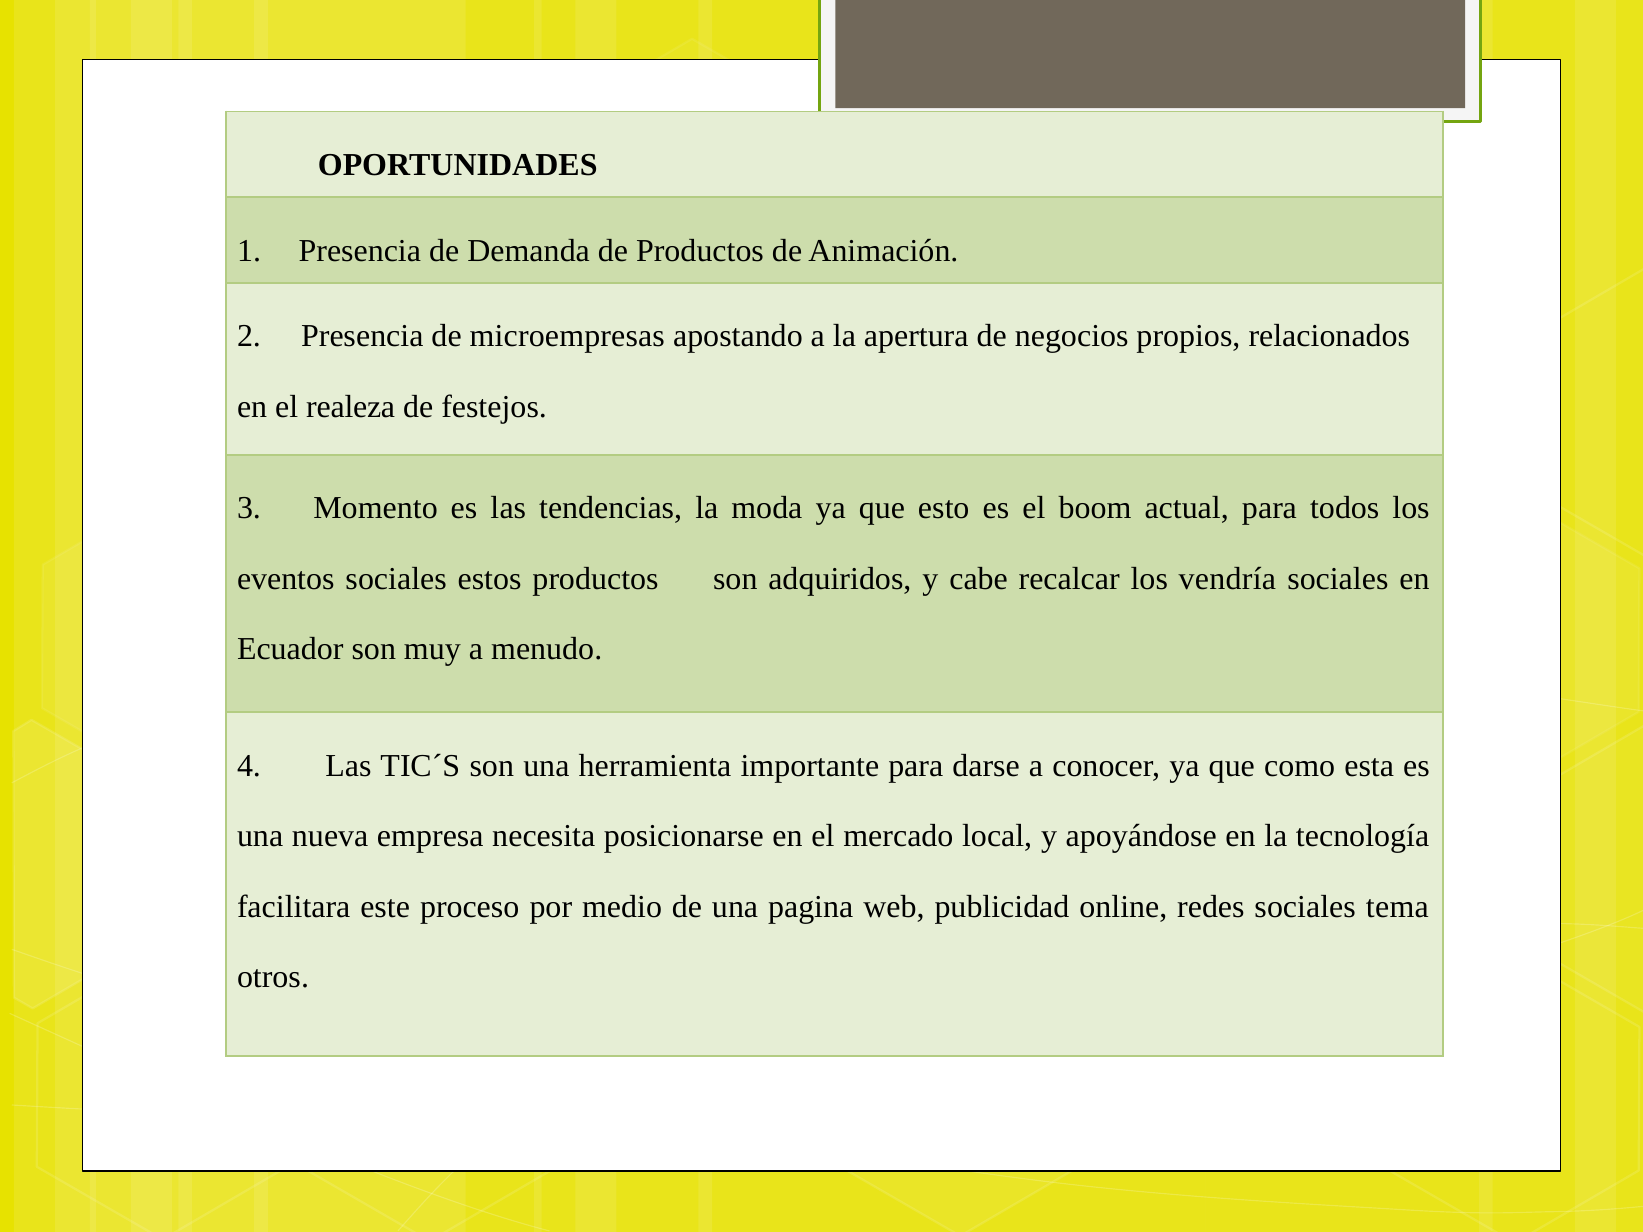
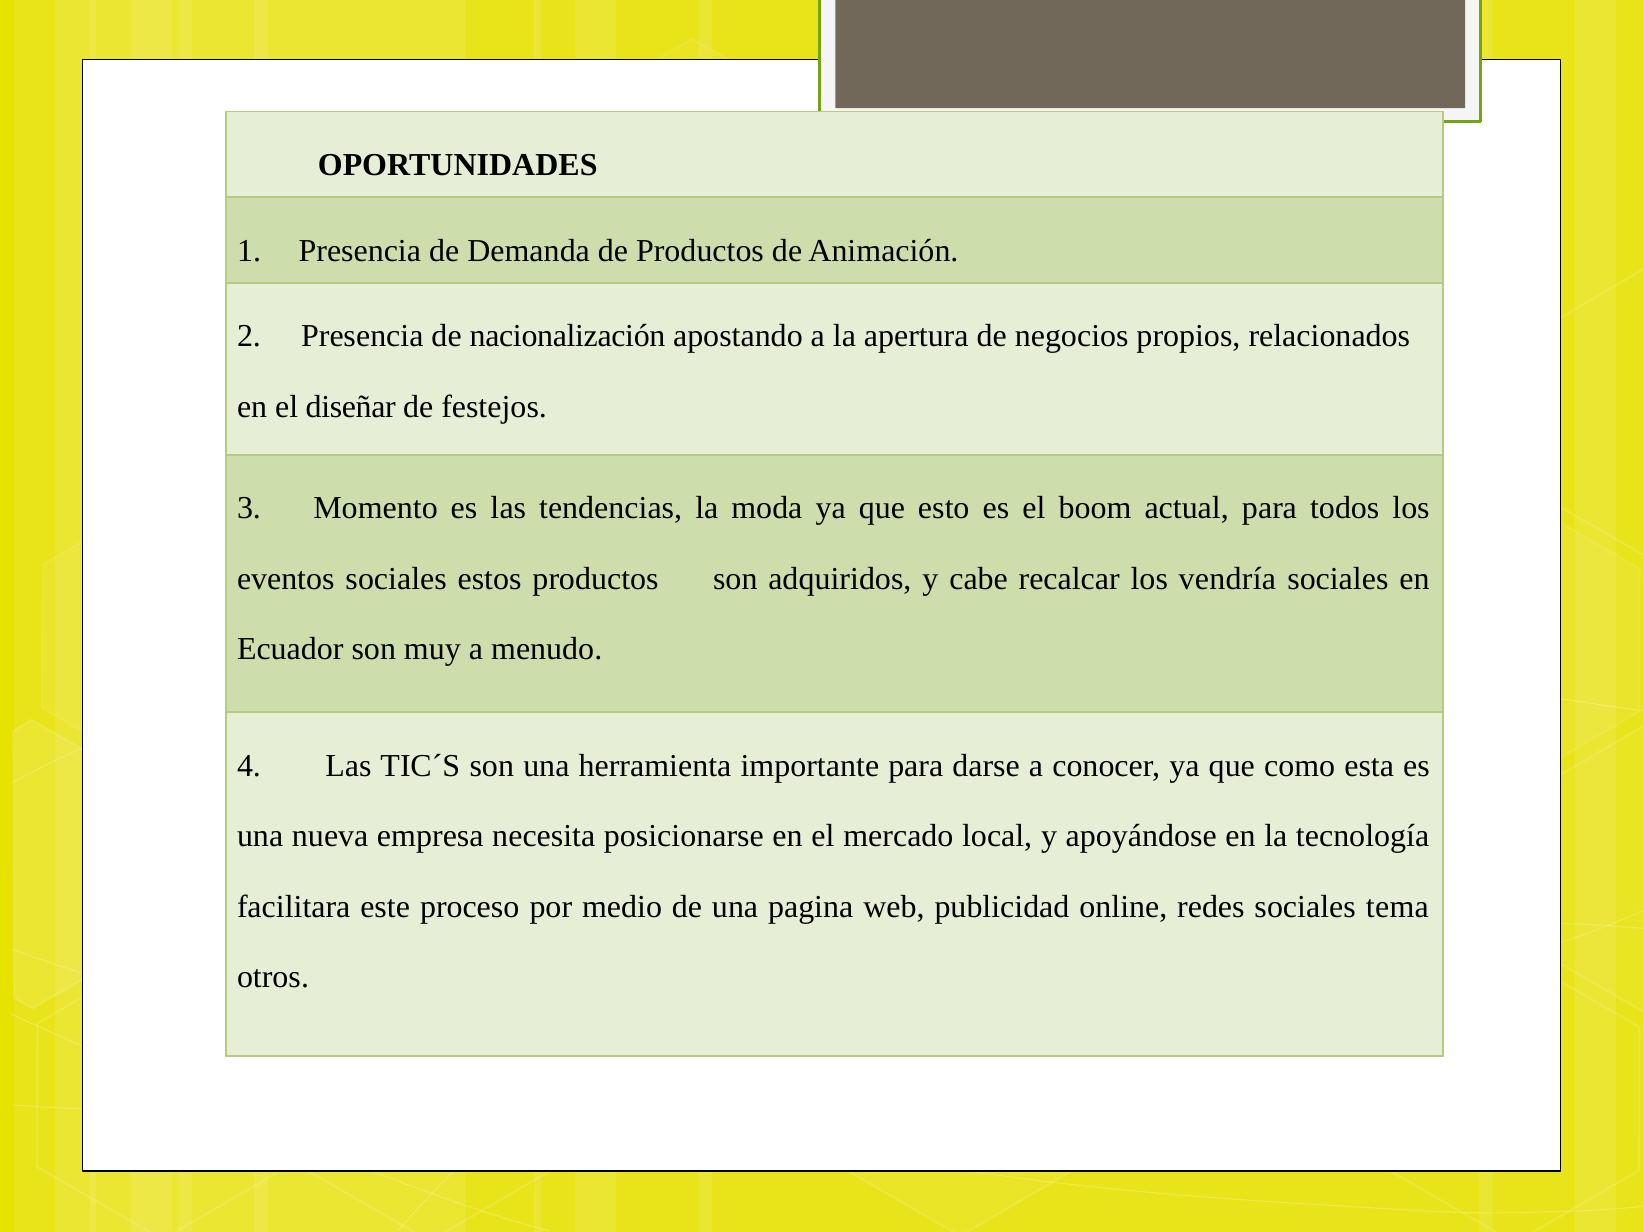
microempresas: microempresas -> nacionalización
realeza: realeza -> diseñar
